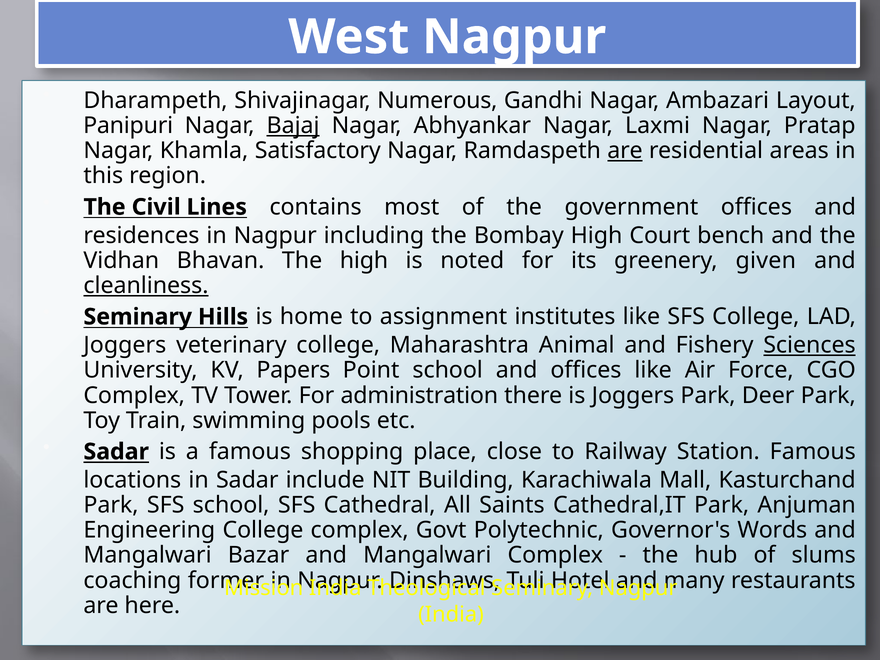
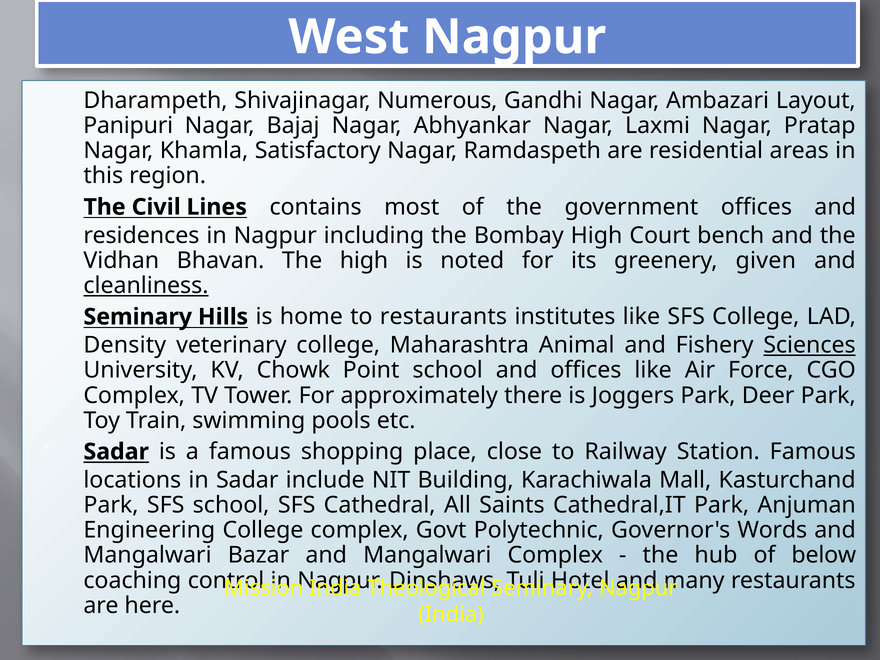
Bajaj underline: present -> none
are at (625, 151) underline: present -> none
to assignment: assignment -> restaurants
Joggers at (125, 345): Joggers -> Density
Papers: Papers -> Chowk
administration: administration -> approximately
slums: slums -> below
former: former -> control
